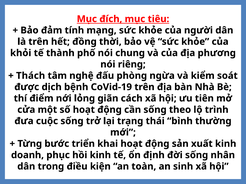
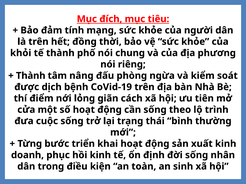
Thách at (31, 76): Thách -> Thành
nghệ: nghệ -> nâng
